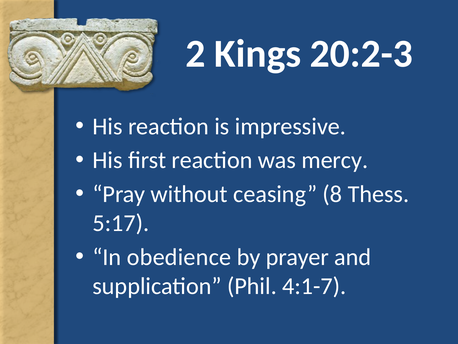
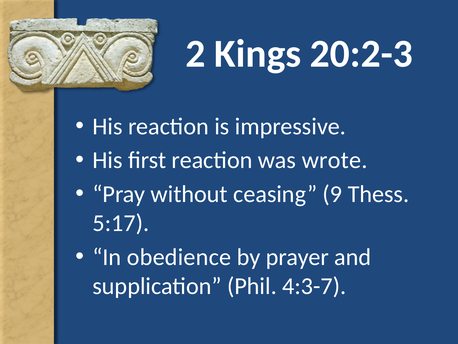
mercy: mercy -> wrote
8: 8 -> 9
4:1-7: 4:1-7 -> 4:3-7
